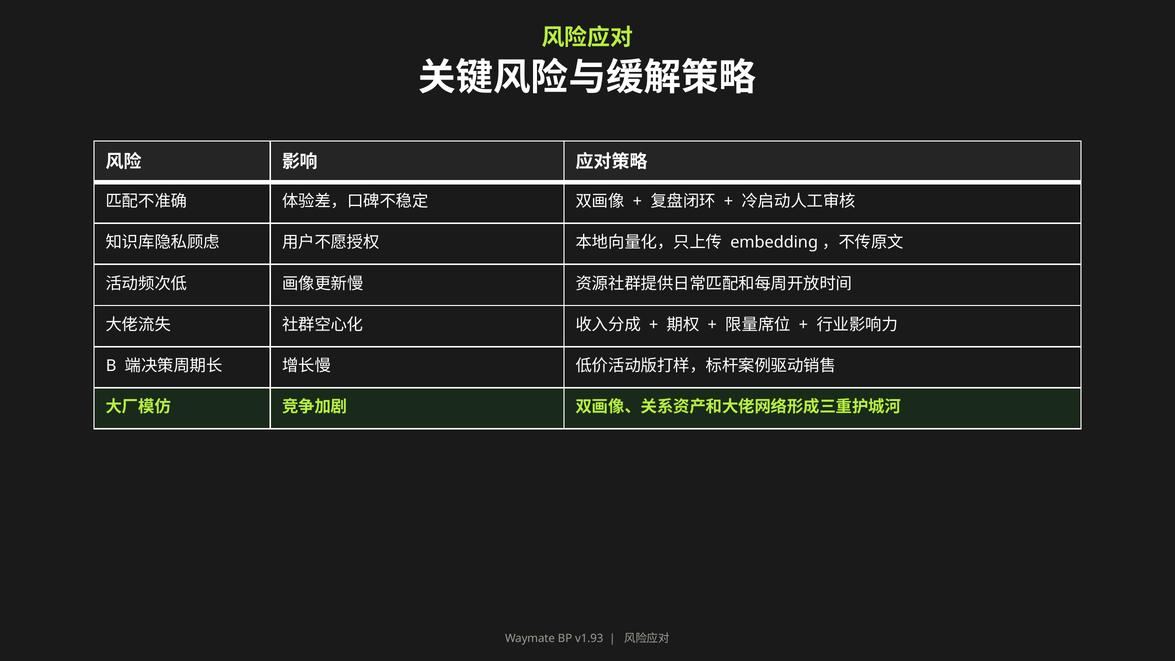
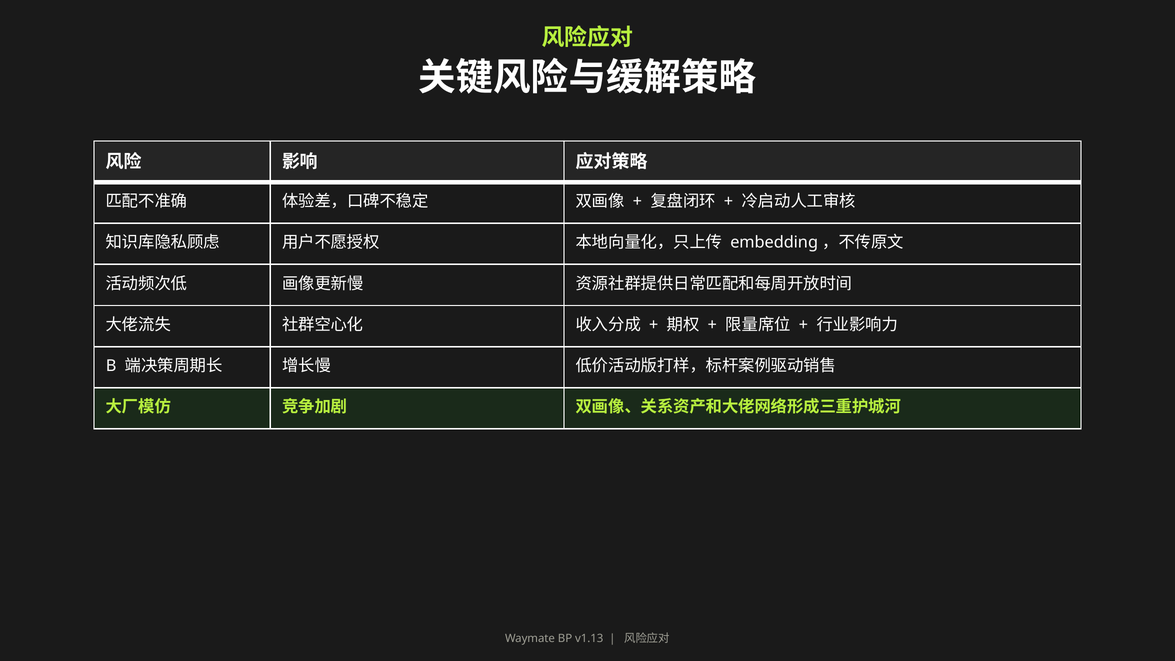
v1.93: v1.93 -> v1.13
